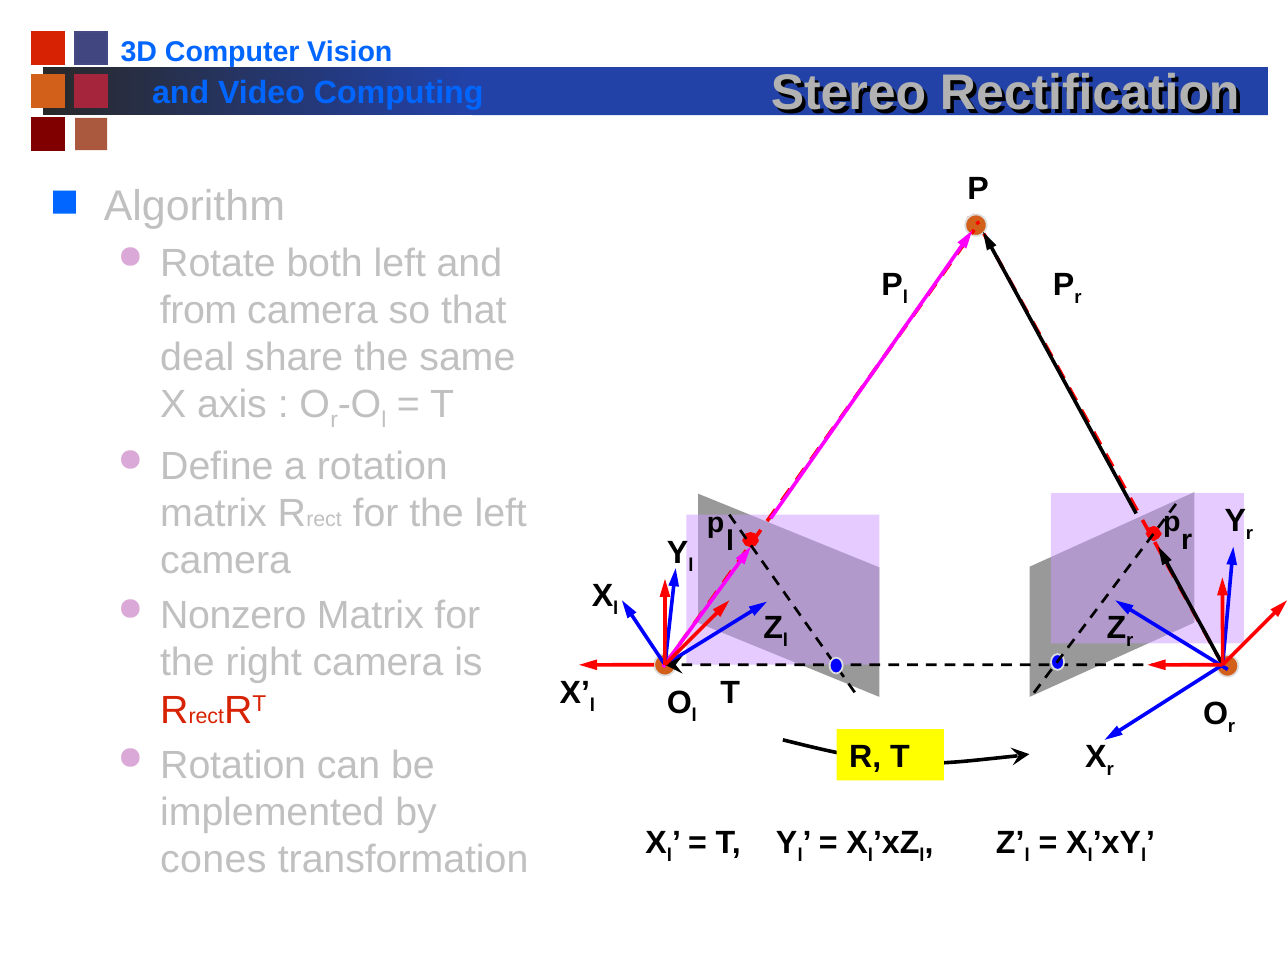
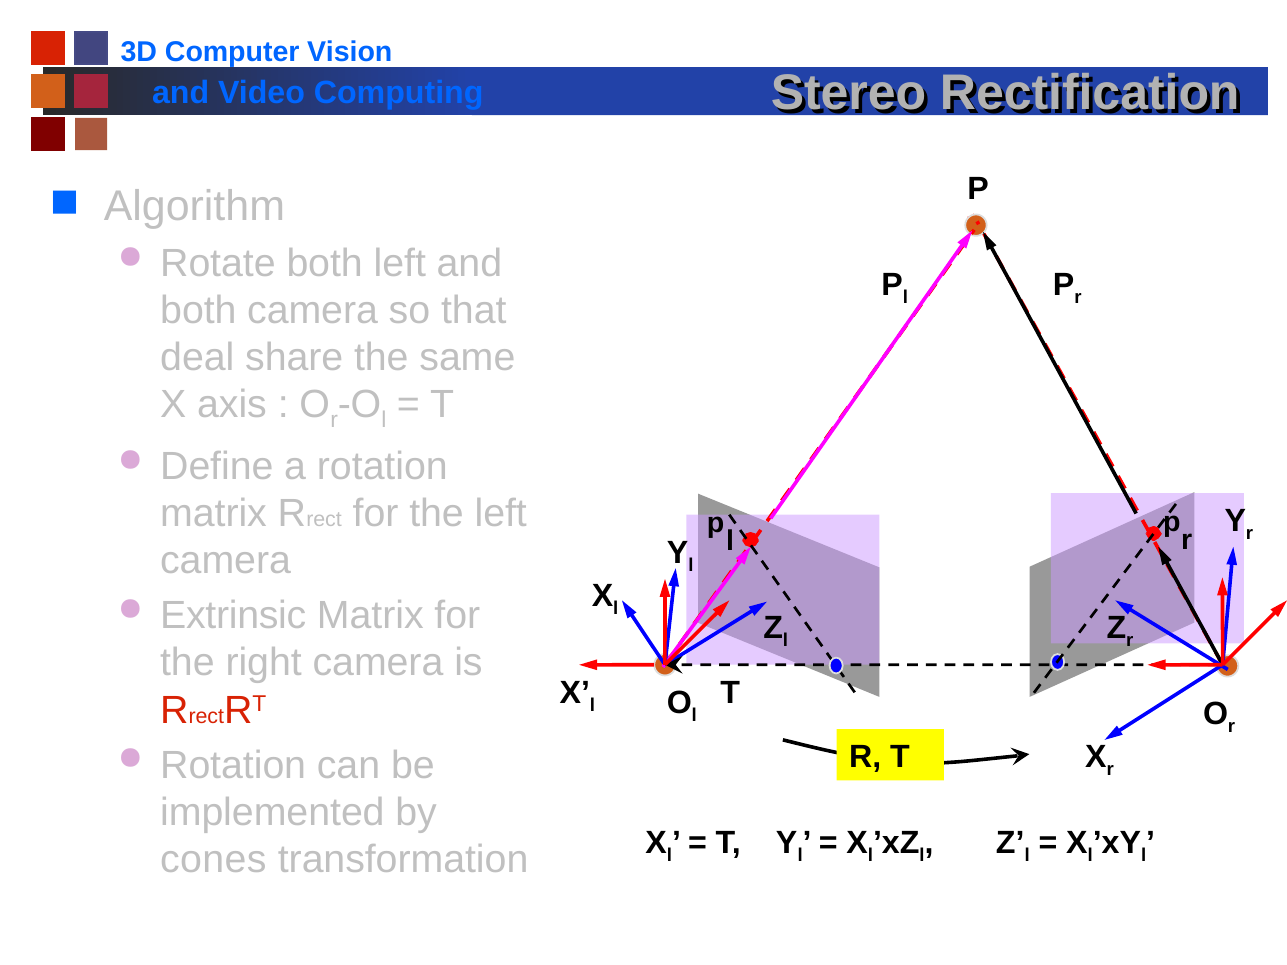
from at (199, 311): from -> both
Nonzero: Nonzero -> Extrinsic
